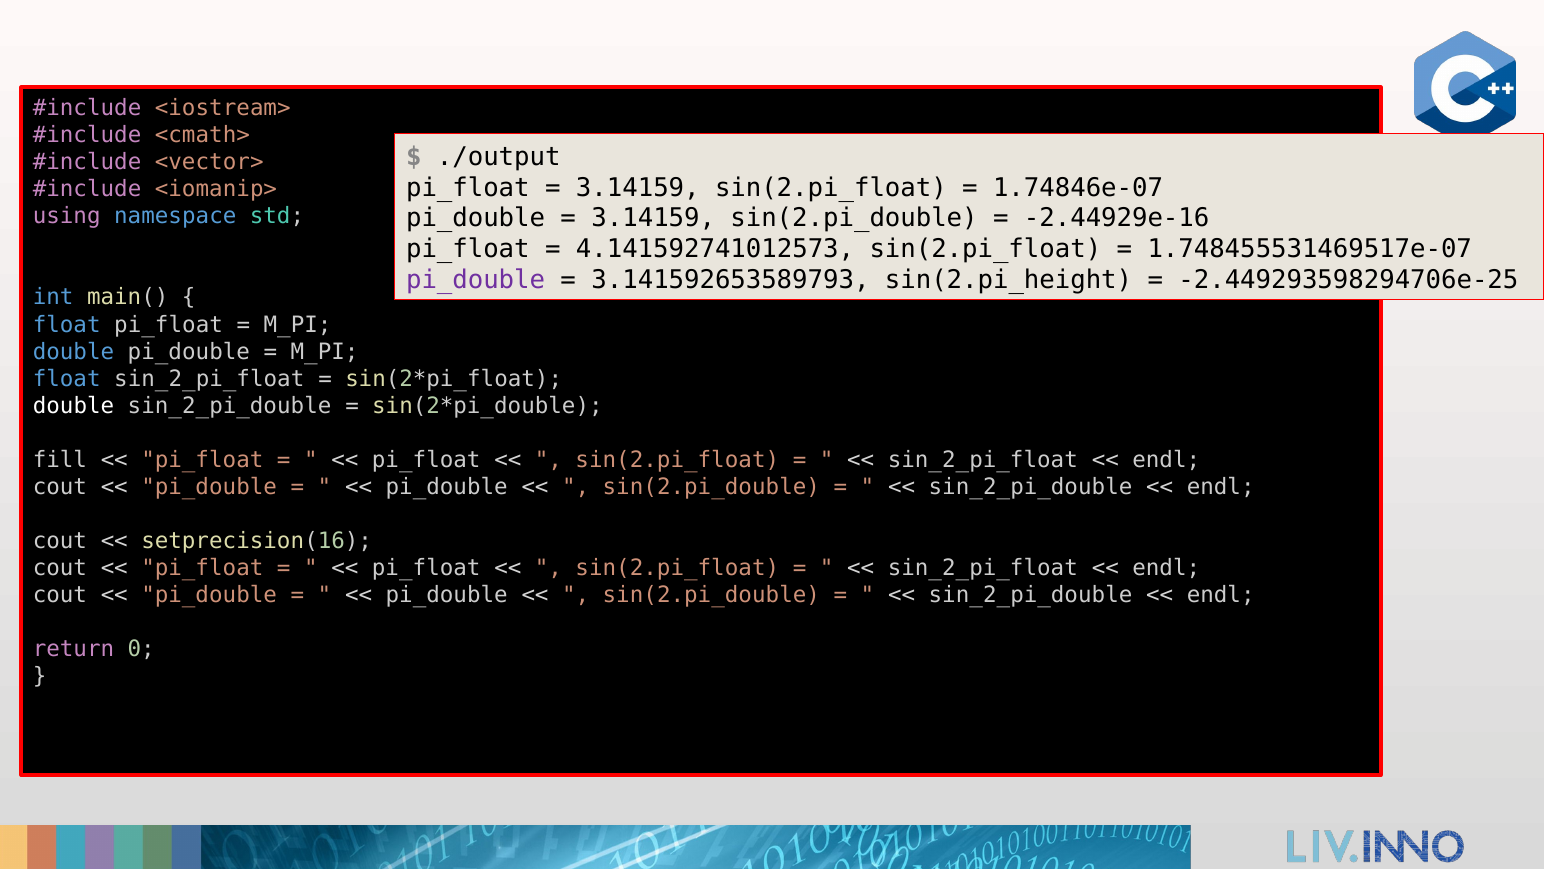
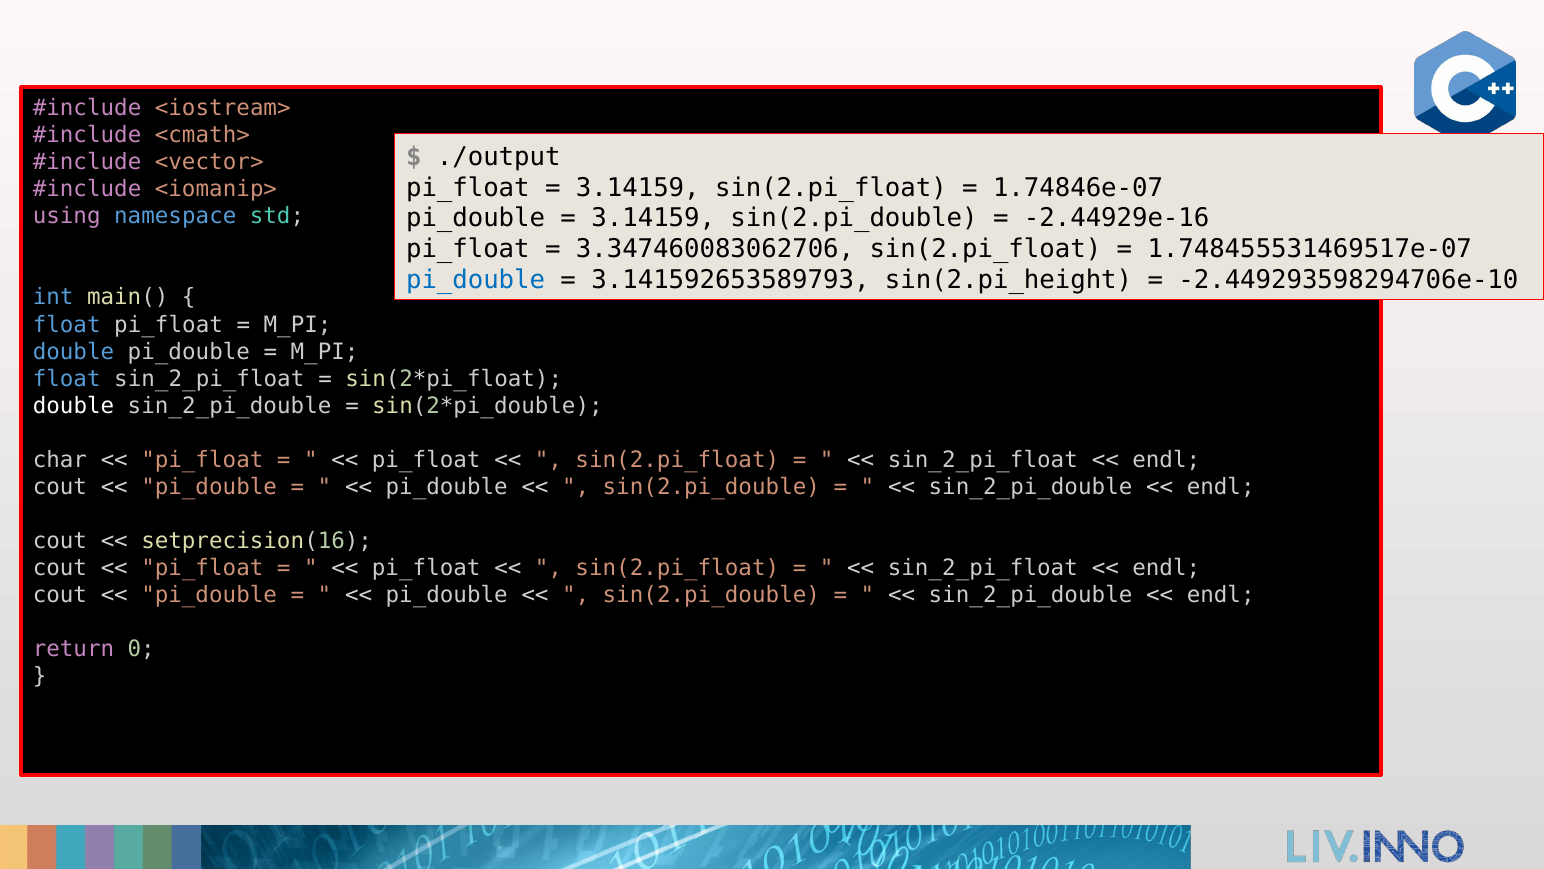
4.141592741012573: 4.141592741012573 -> 3.347460083062706
pi_double at (476, 280) colour: purple -> blue
-2.449293598294706e-25: -2.449293598294706e-25 -> -2.449293598294706e-10
fill: fill -> char
